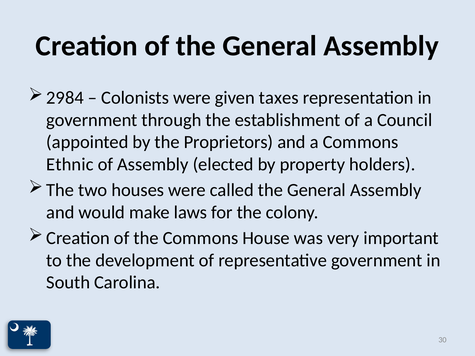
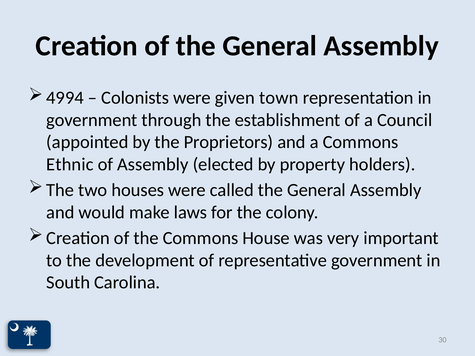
2984: 2984 -> 4994
taxes: taxes -> town
